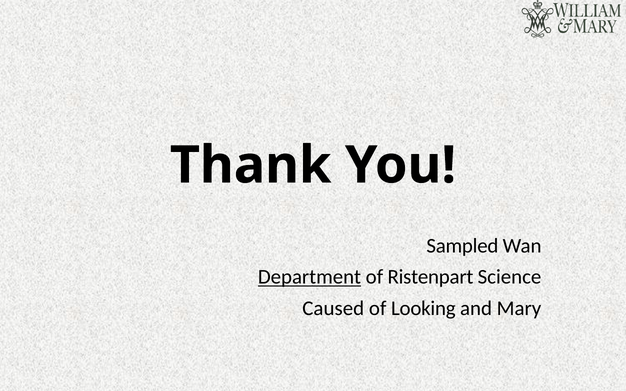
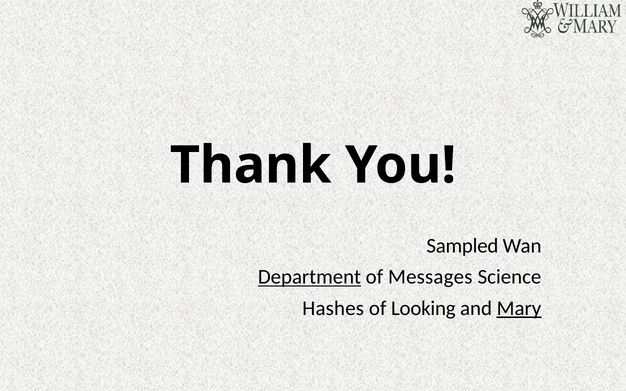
Ristenpart: Ristenpart -> Messages
Caused: Caused -> Hashes
Mary underline: none -> present
